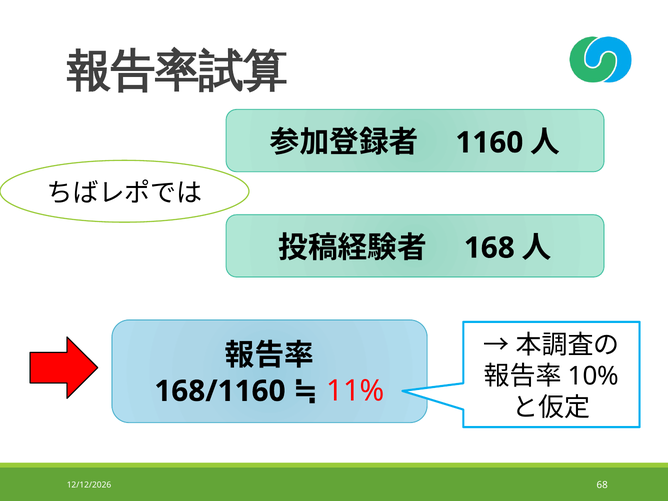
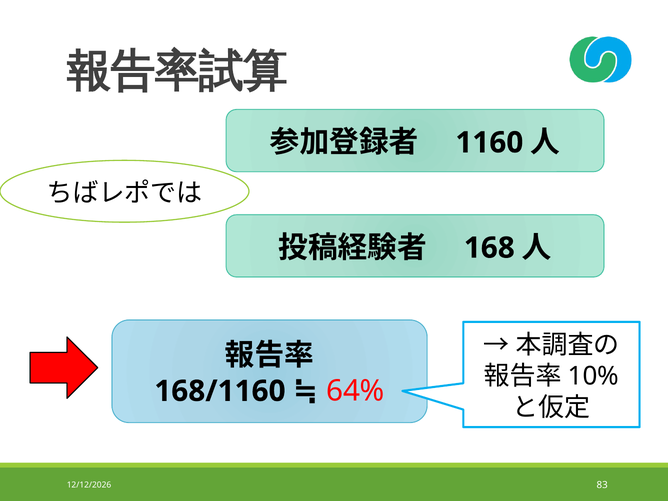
11%: 11% -> 64%
68: 68 -> 83
